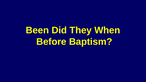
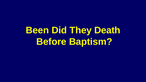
When: When -> Death
